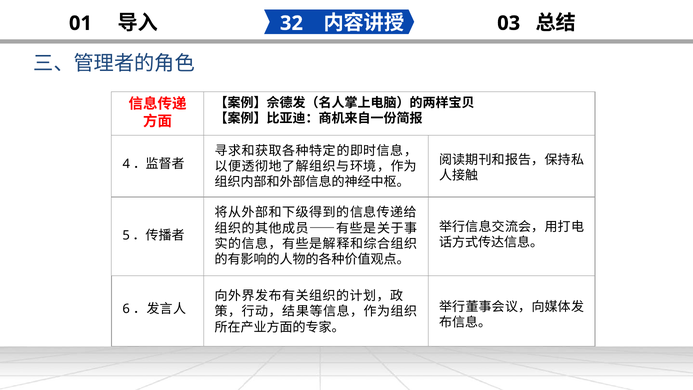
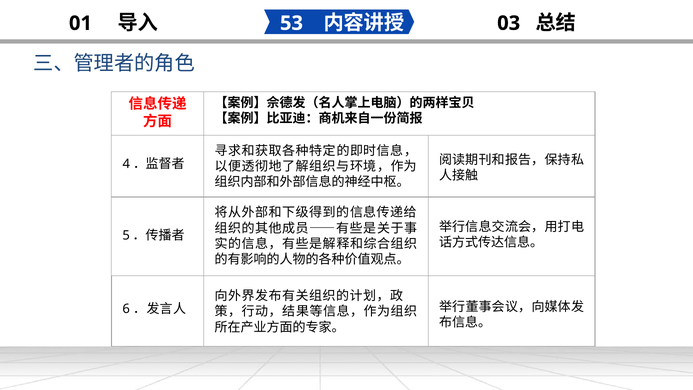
32: 32 -> 53
